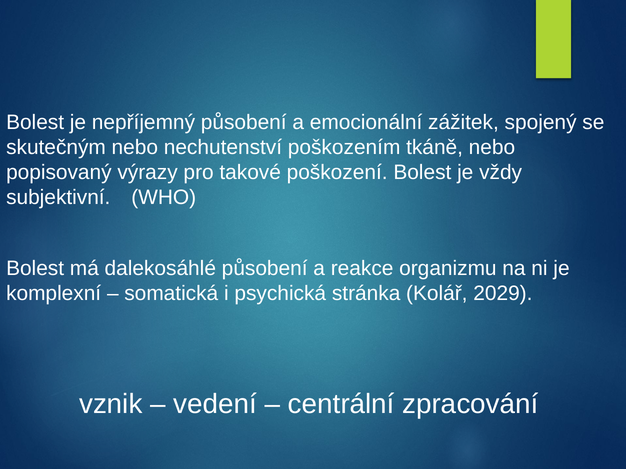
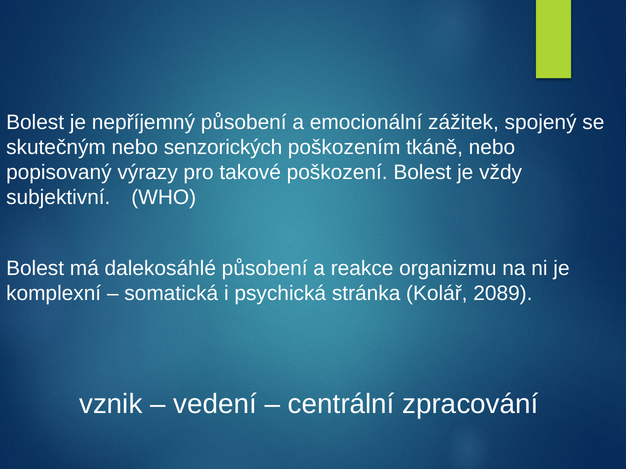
nechutenství: nechutenství -> senzorických
2029: 2029 -> 2089
